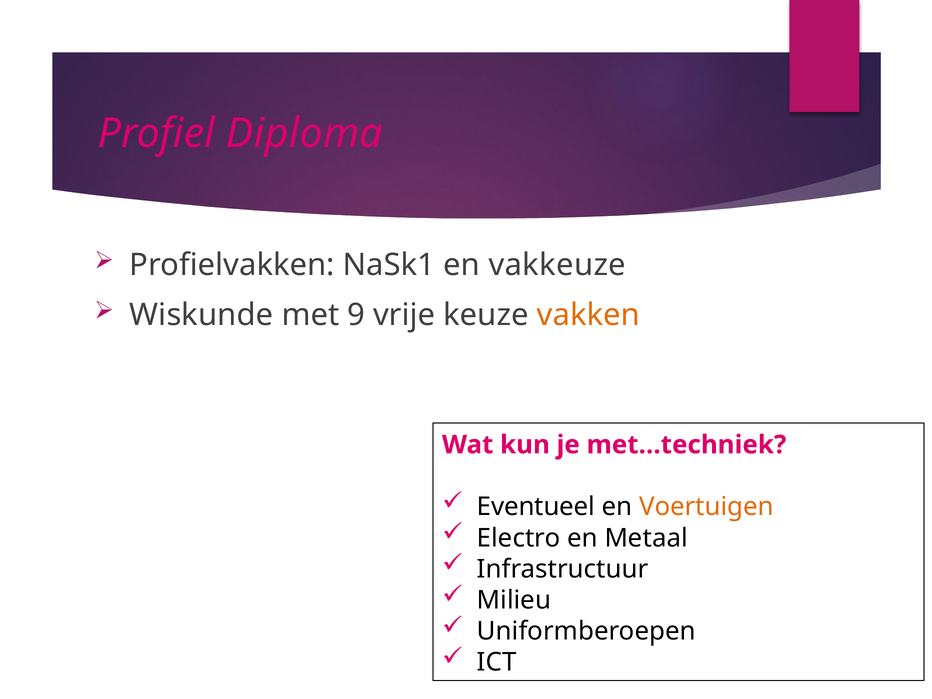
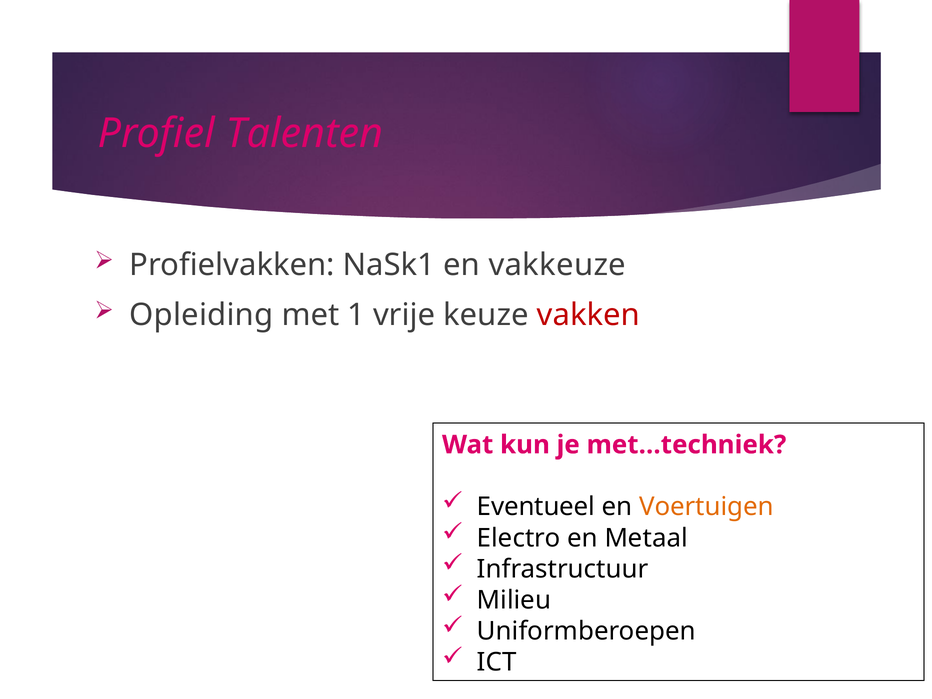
Diploma: Diploma -> Talenten
Wiskunde: Wiskunde -> Opleiding
9: 9 -> 1
vakken colour: orange -> red
